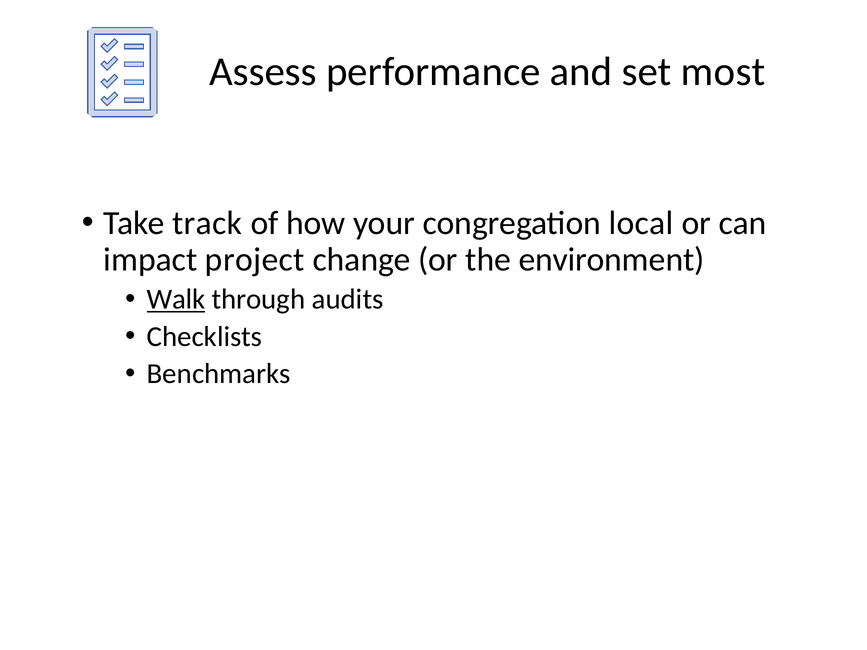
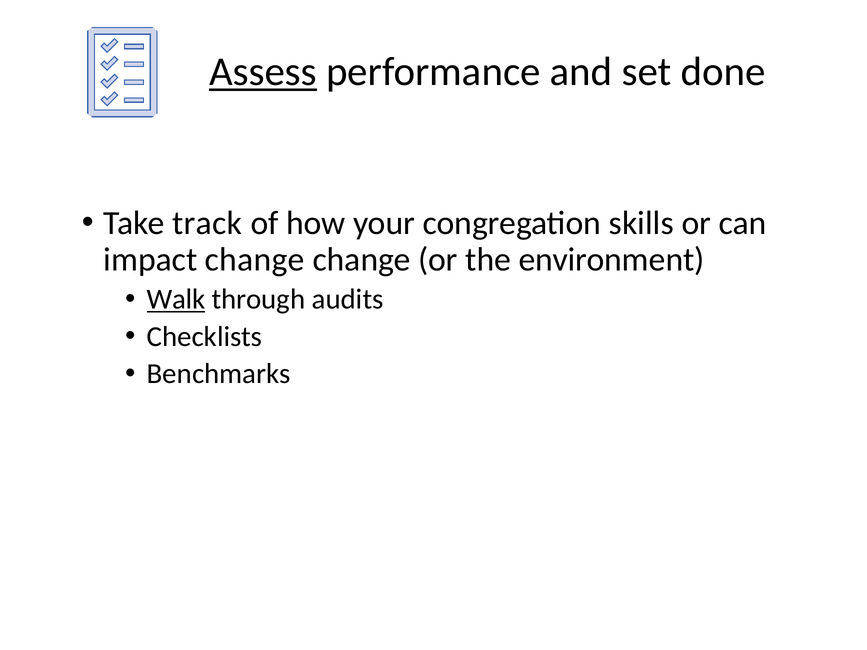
Assess at (263, 72) underline: none -> present
most: most -> done
local: local -> skills
impact project: project -> change
